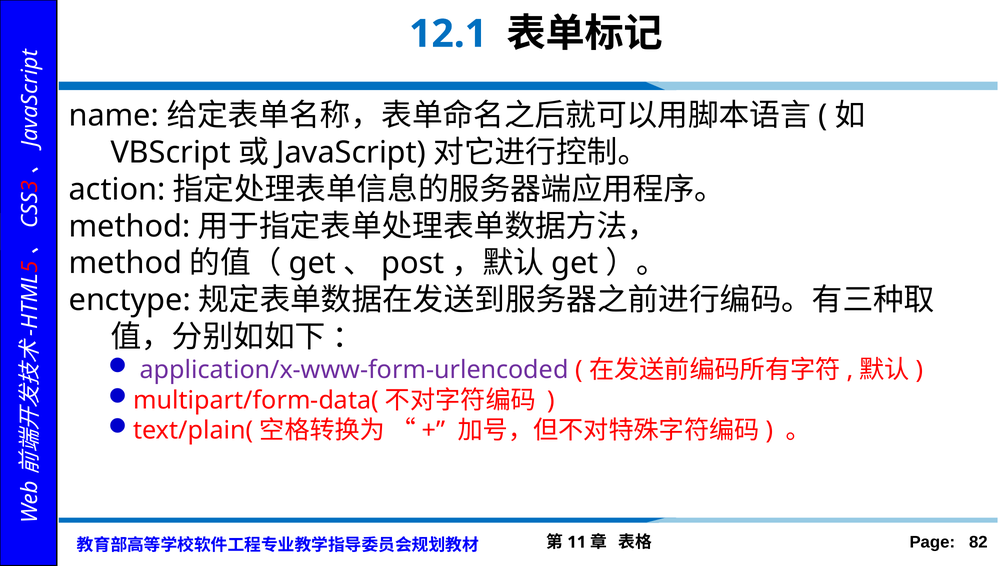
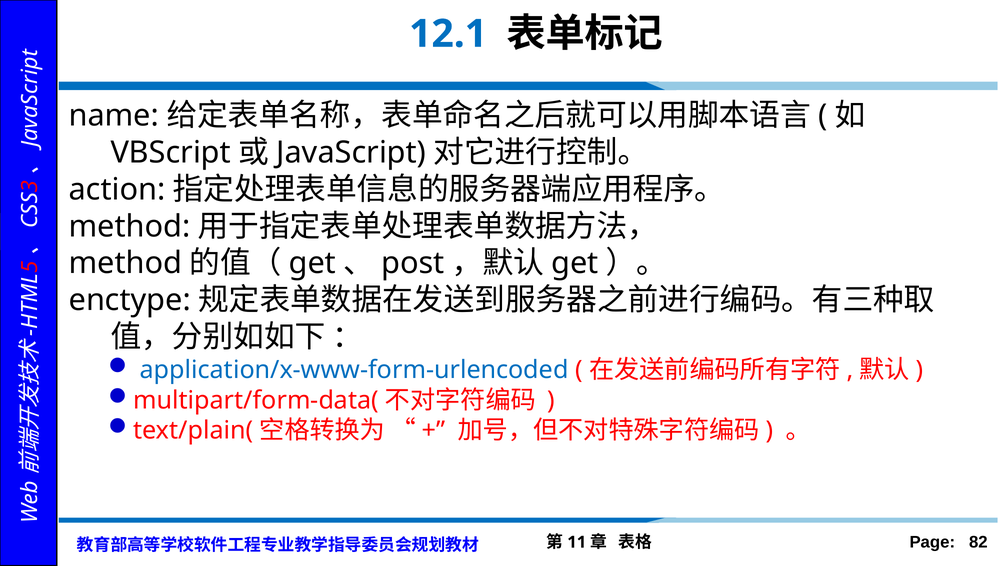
application/x-www-form-urlencoded colour: purple -> blue
